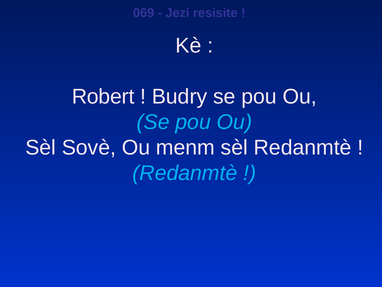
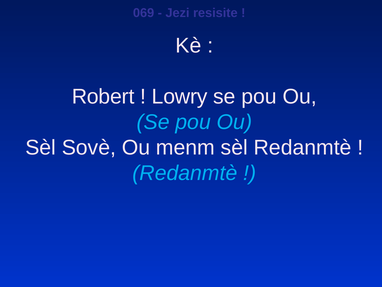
Budry: Budry -> Lowry
